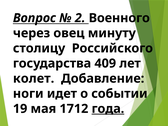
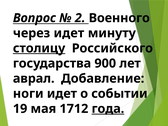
через овец: овец -> идет
столицу underline: none -> present
409: 409 -> 900
колет: колет -> аврал
